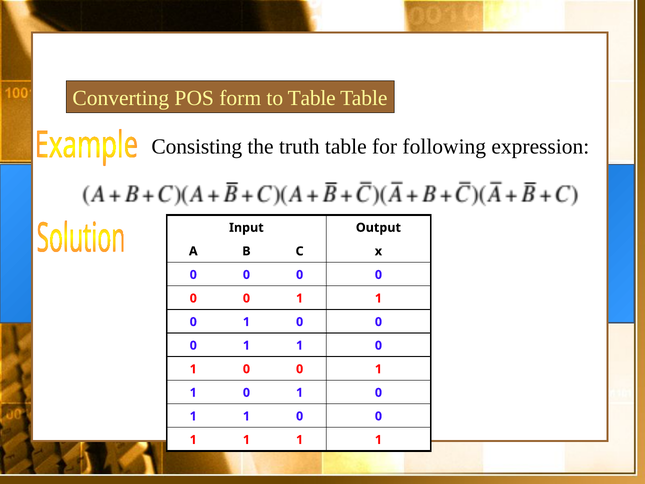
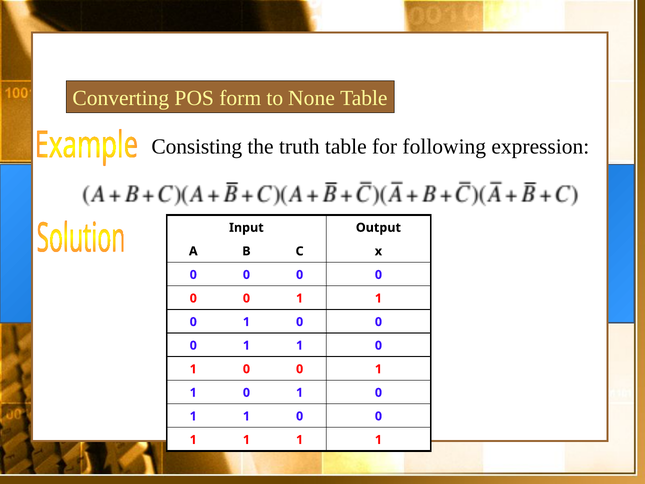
to Table: Table -> None
